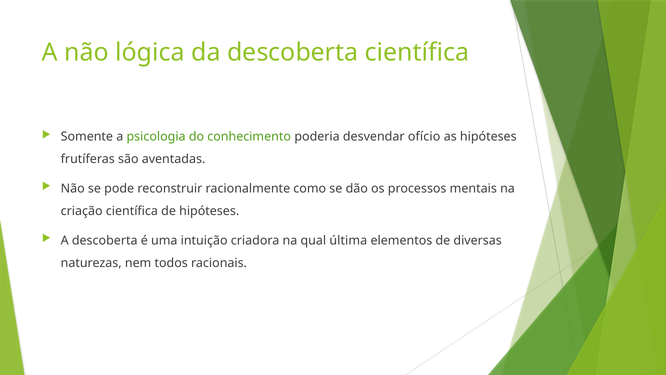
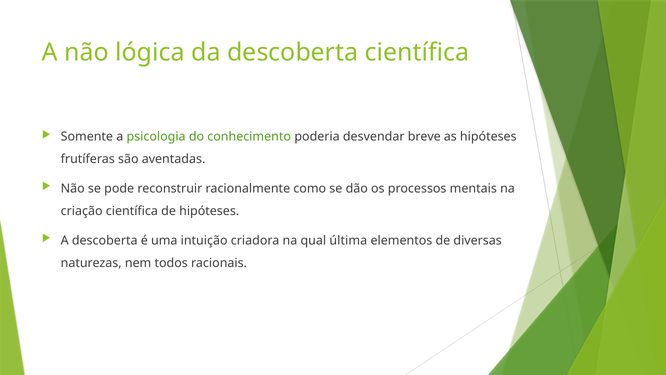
ofício: ofício -> breve
